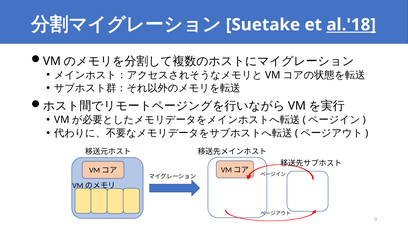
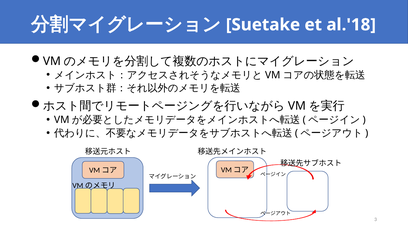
al.'18 underline: present -> none
